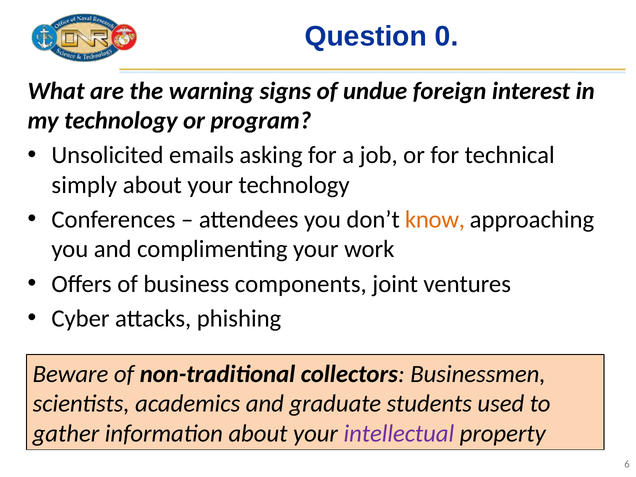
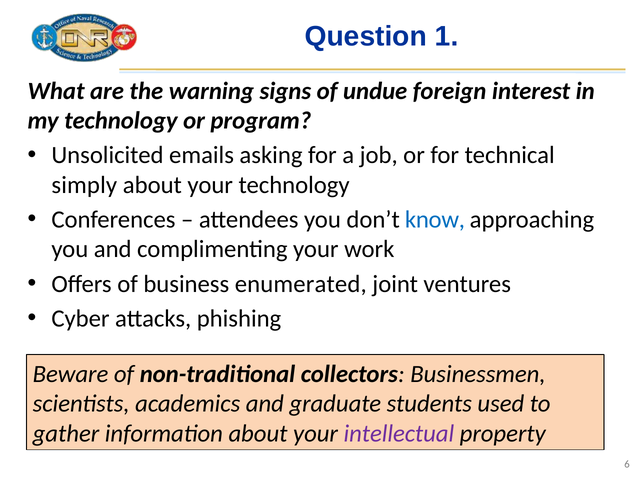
0: 0 -> 1
know colour: orange -> blue
components: components -> enumerated
